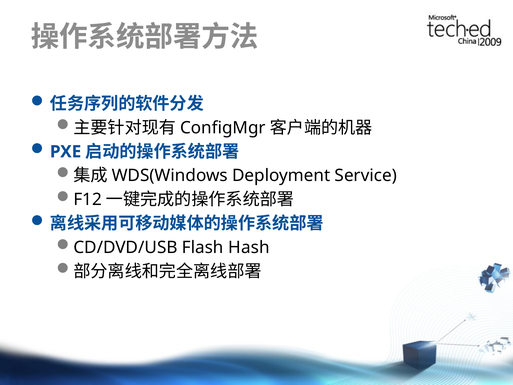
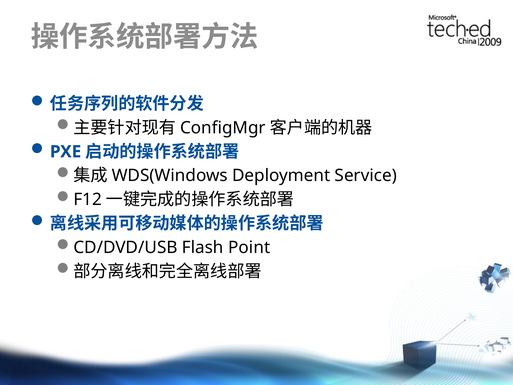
Hash: Hash -> Point
